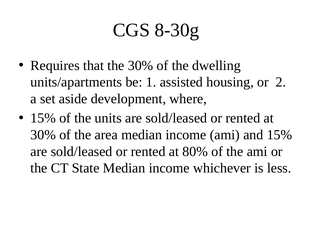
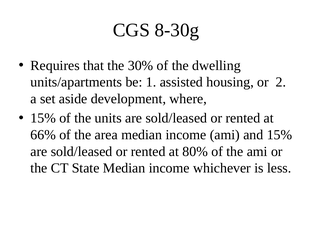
30% at (43, 135): 30% -> 66%
